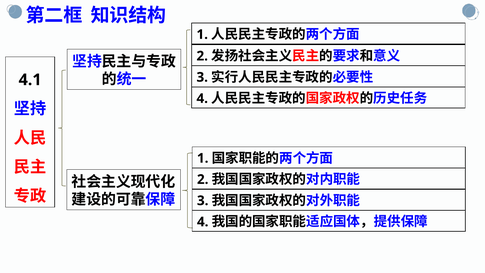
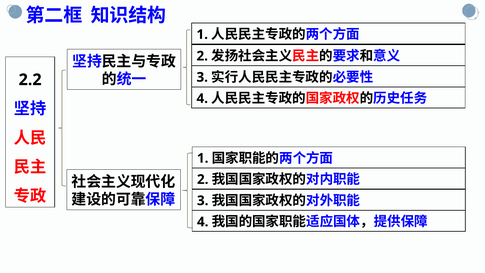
4.1: 4.1 -> 2.2
